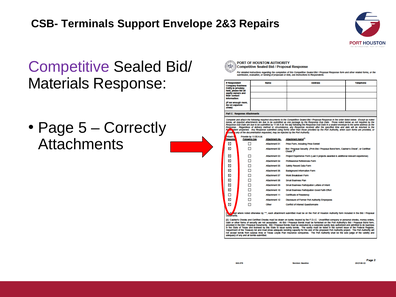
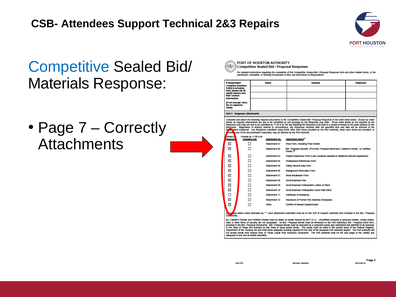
Terminals: Terminals -> Attendees
Envelope: Envelope -> Technical
Competitive colour: purple -> blue
5: 5 -> 7
